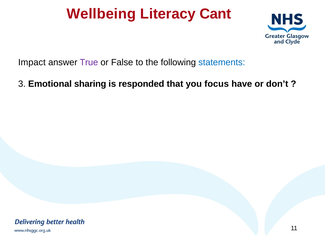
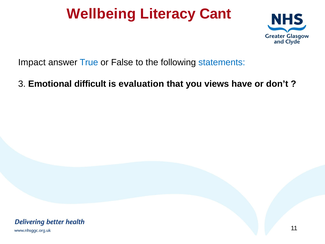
True colour: purple -> blue
sharing: sharing -> difficult
responded: responded -> evaluation
focus: focus -> views
